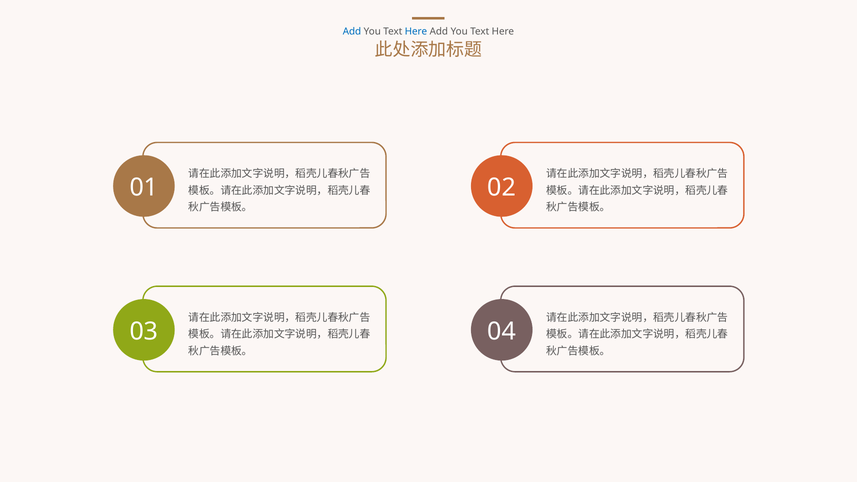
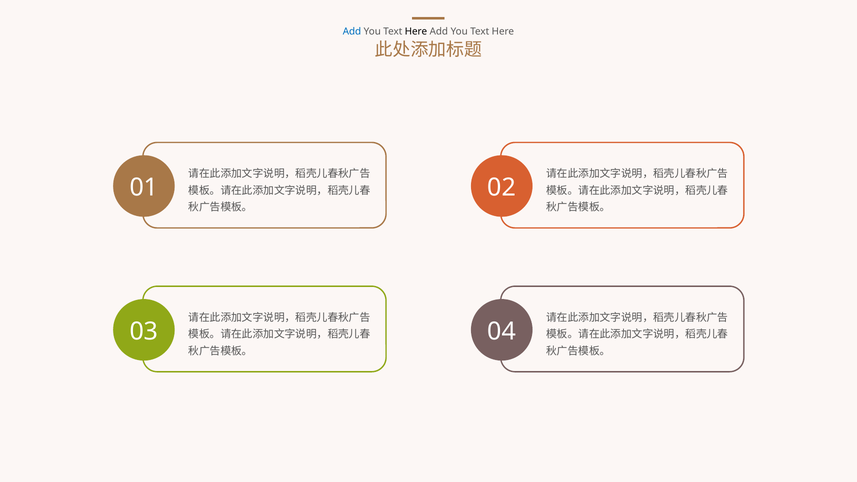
Here at (416, 31) colour: blue -> black
